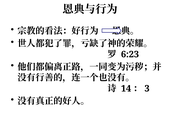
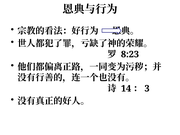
6:23: 6:23 -> 8:23
